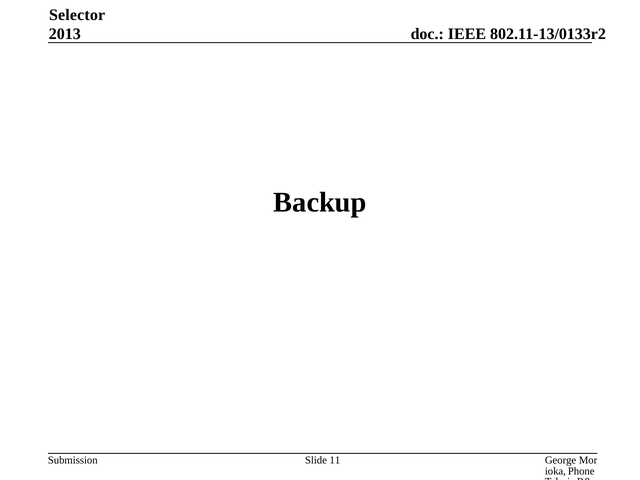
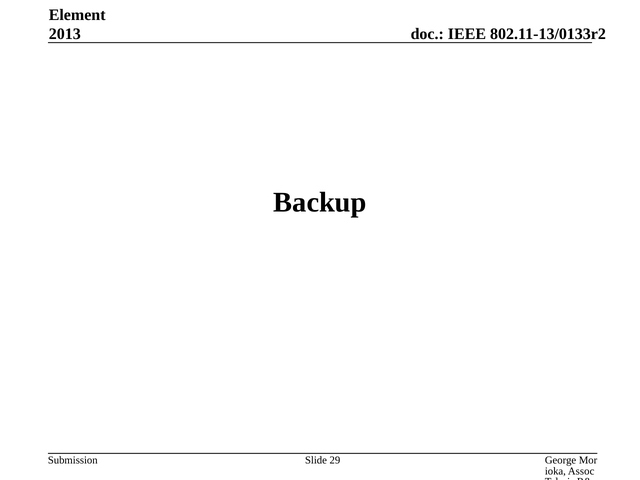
Selector: Selector -> Element
11: 11 -> 29
Phone: Phone -> Assoc
